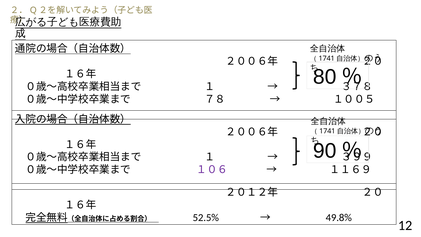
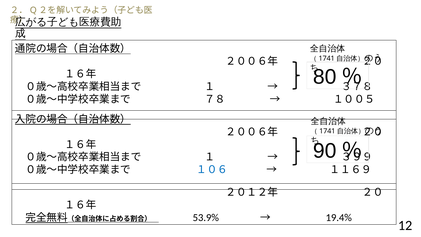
１０６ colour: purple -> blue
52.5%: 52.5% -> 53.9%
49.8%: 49.8% -> 19.4%
